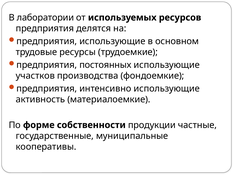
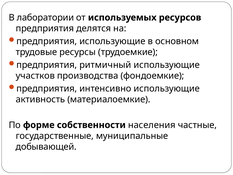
постоянных: постоянных -> ритмичный
продукции: продукции -> населения
кооперативы: кооперативы -> добывающей
